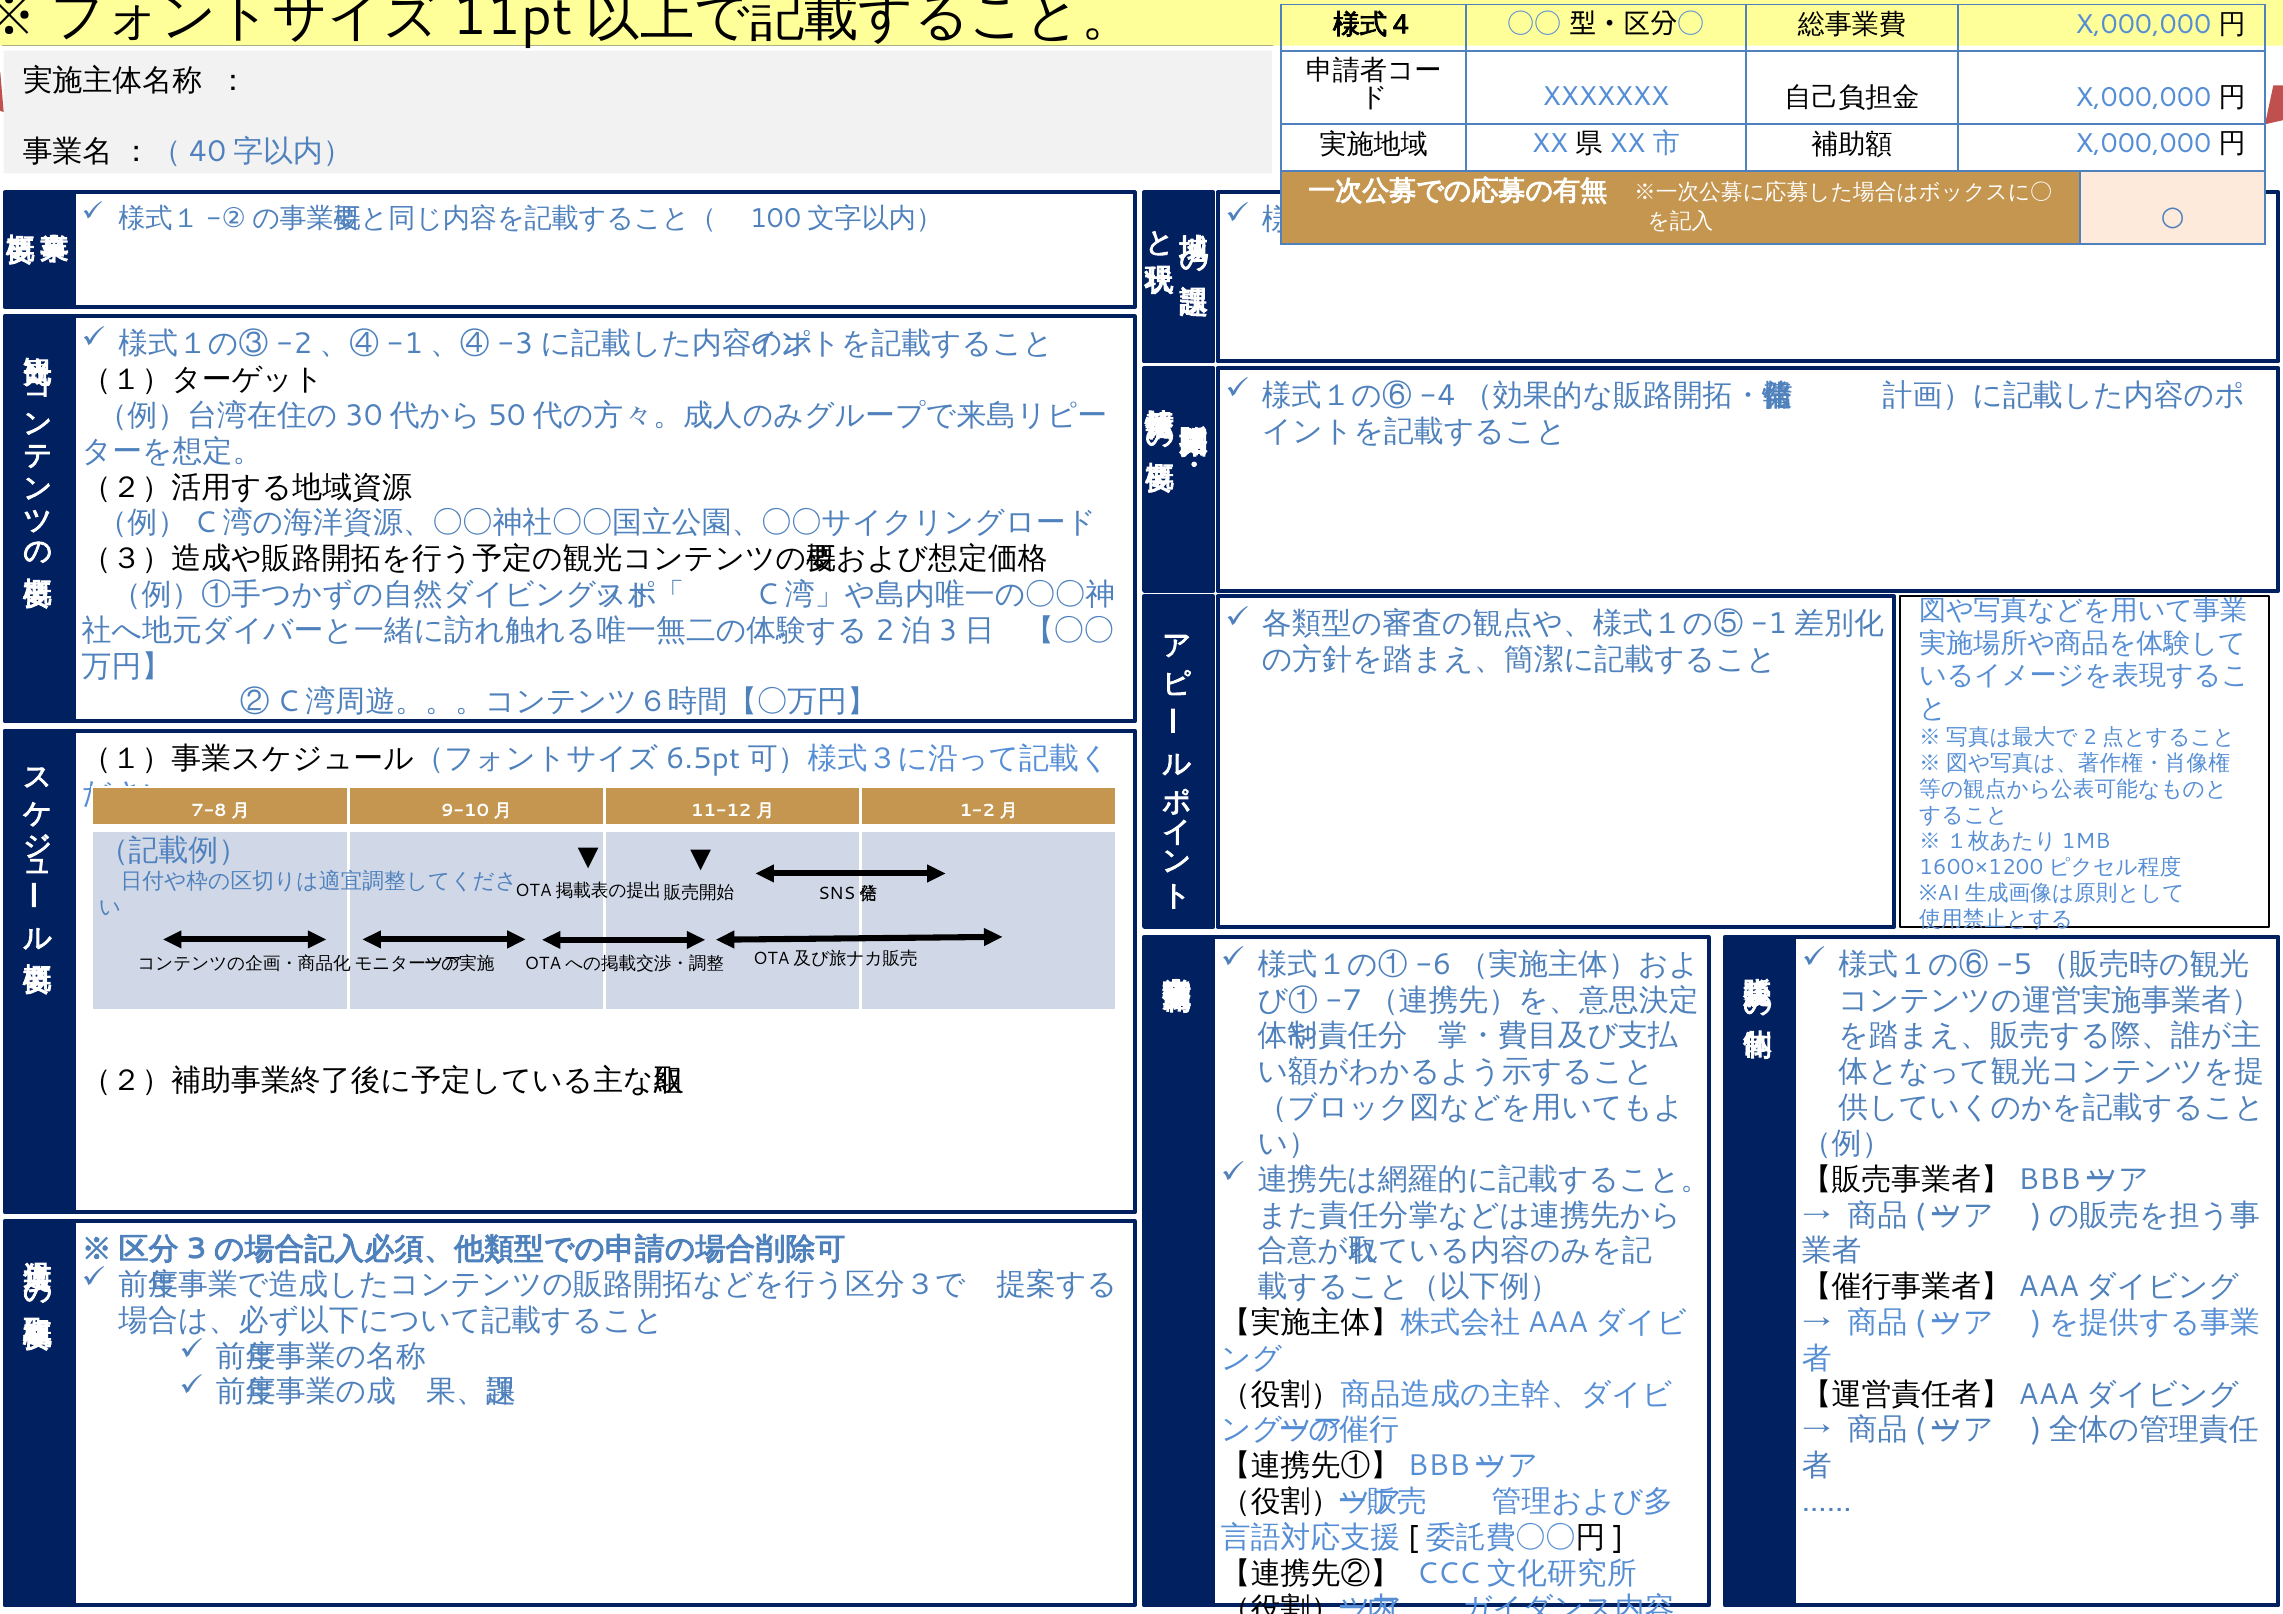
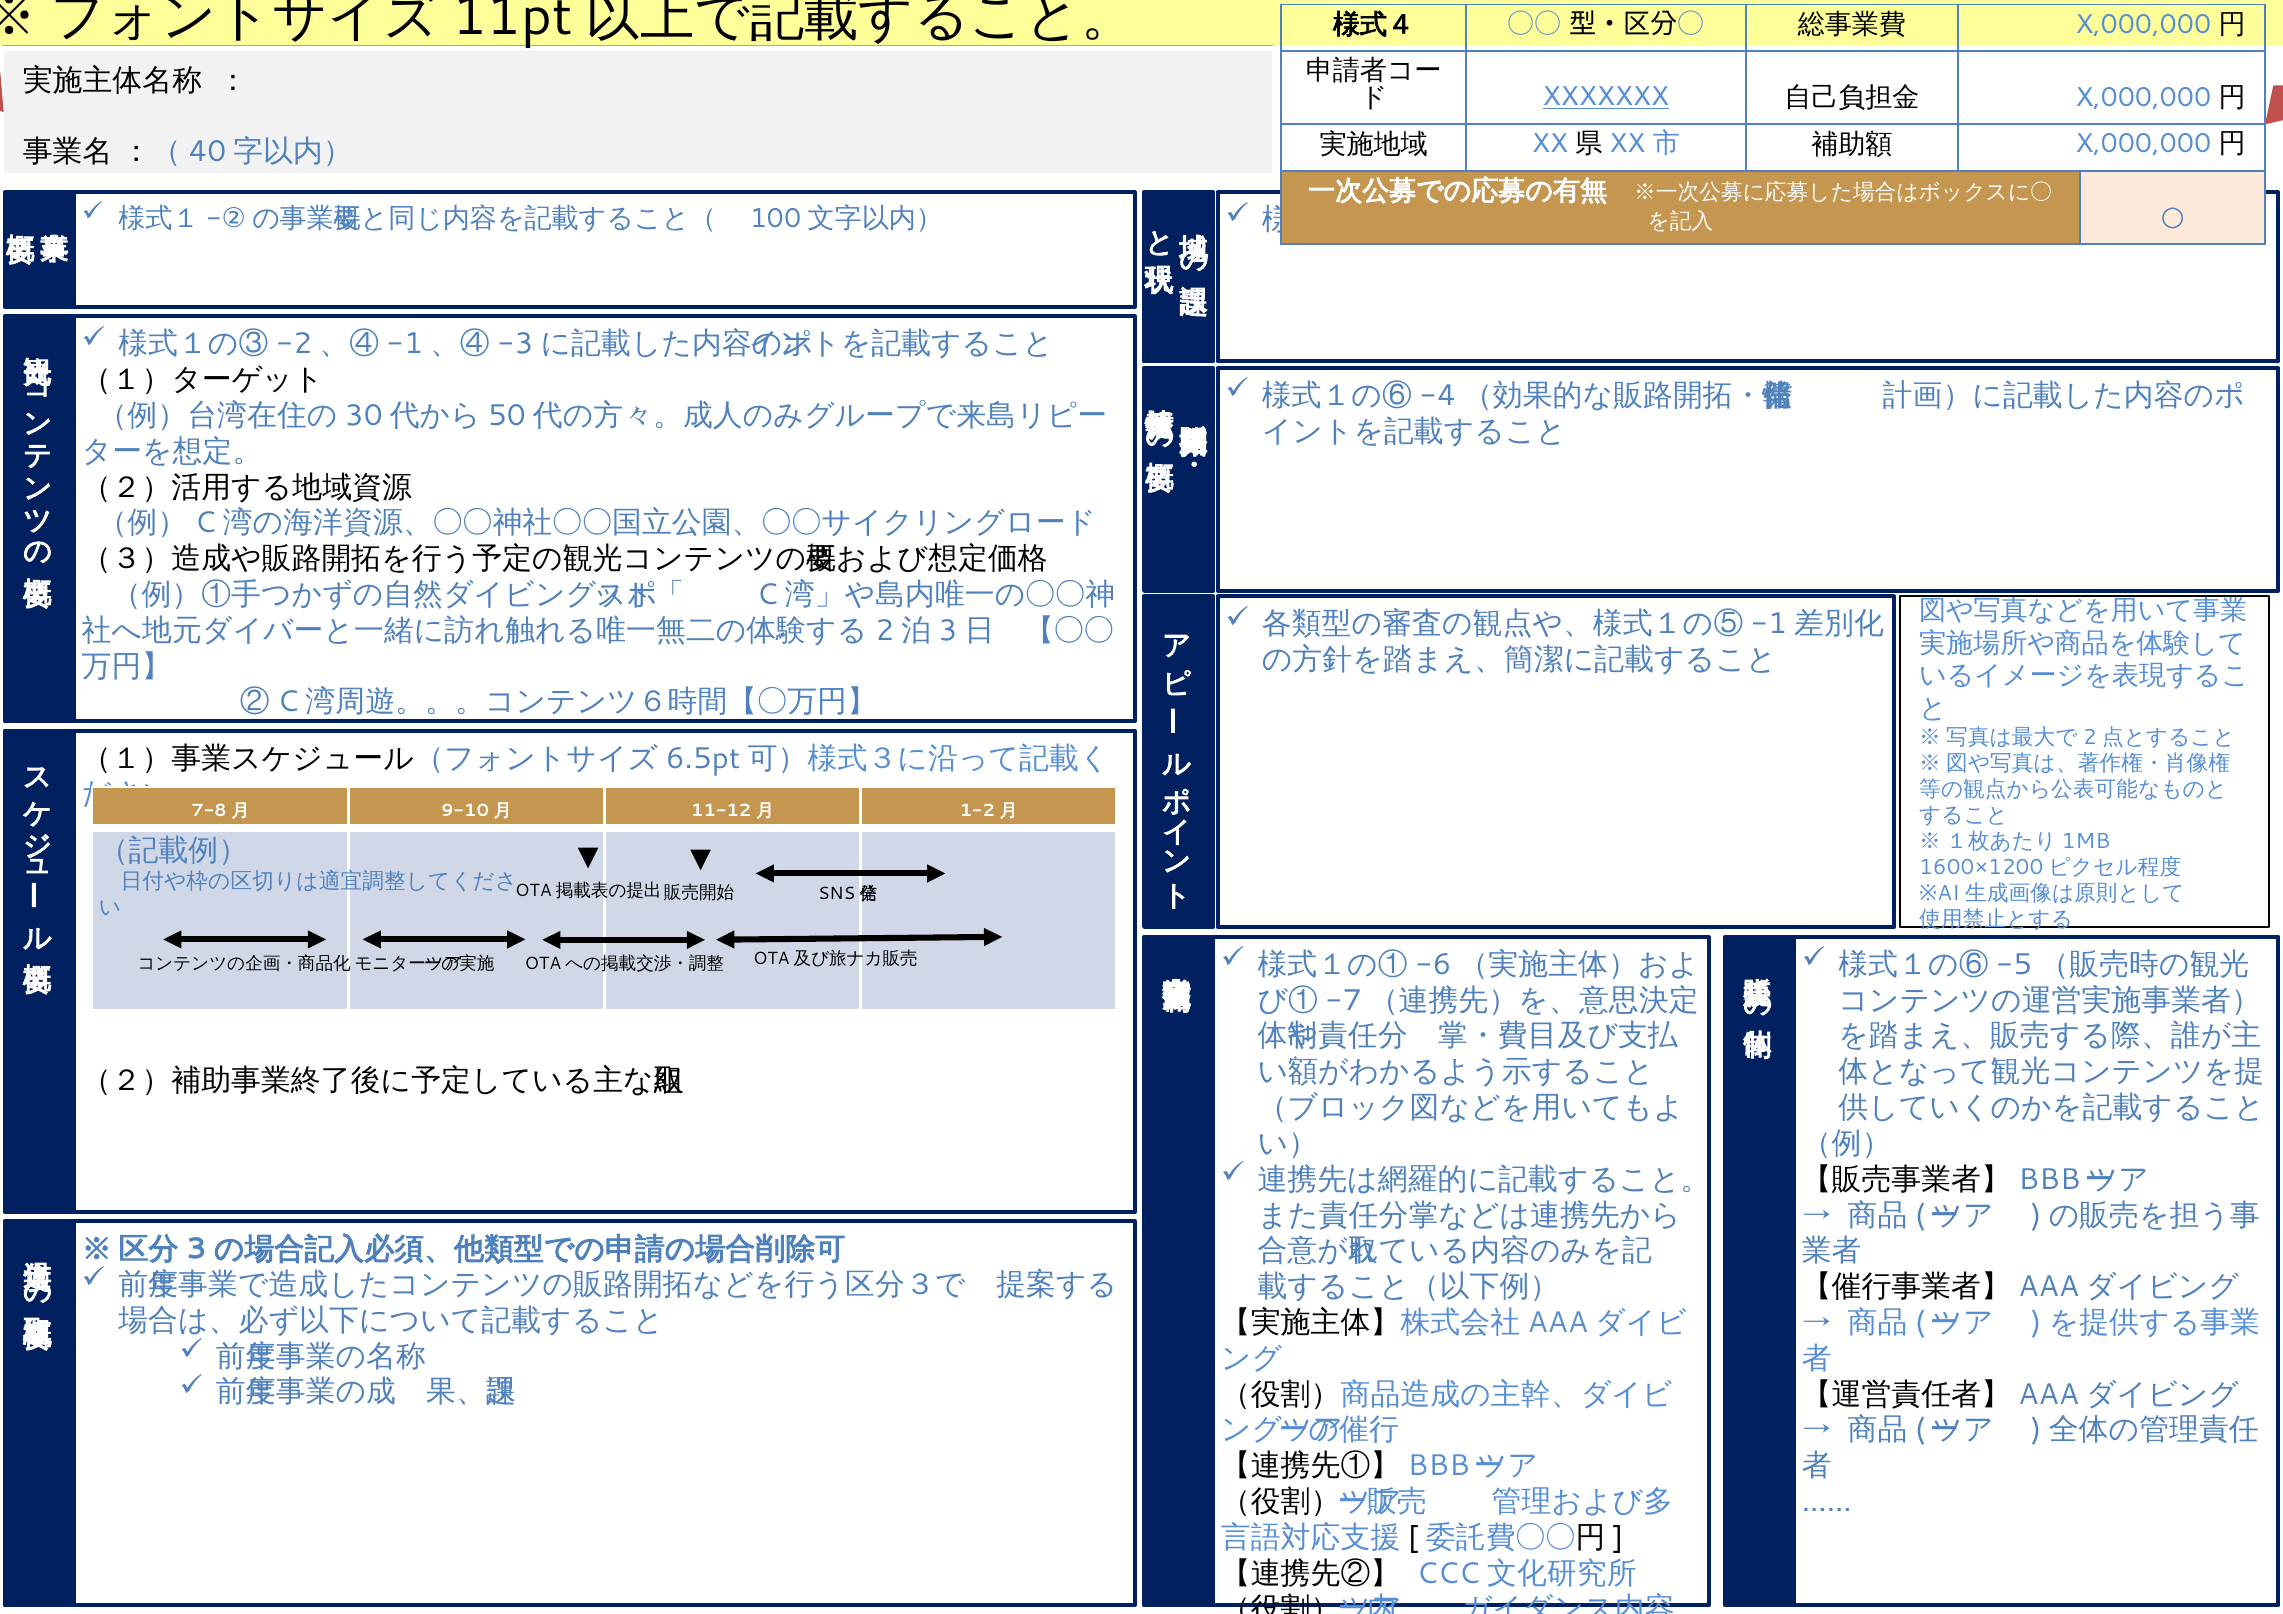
XXXXXXX underline: none -> present
